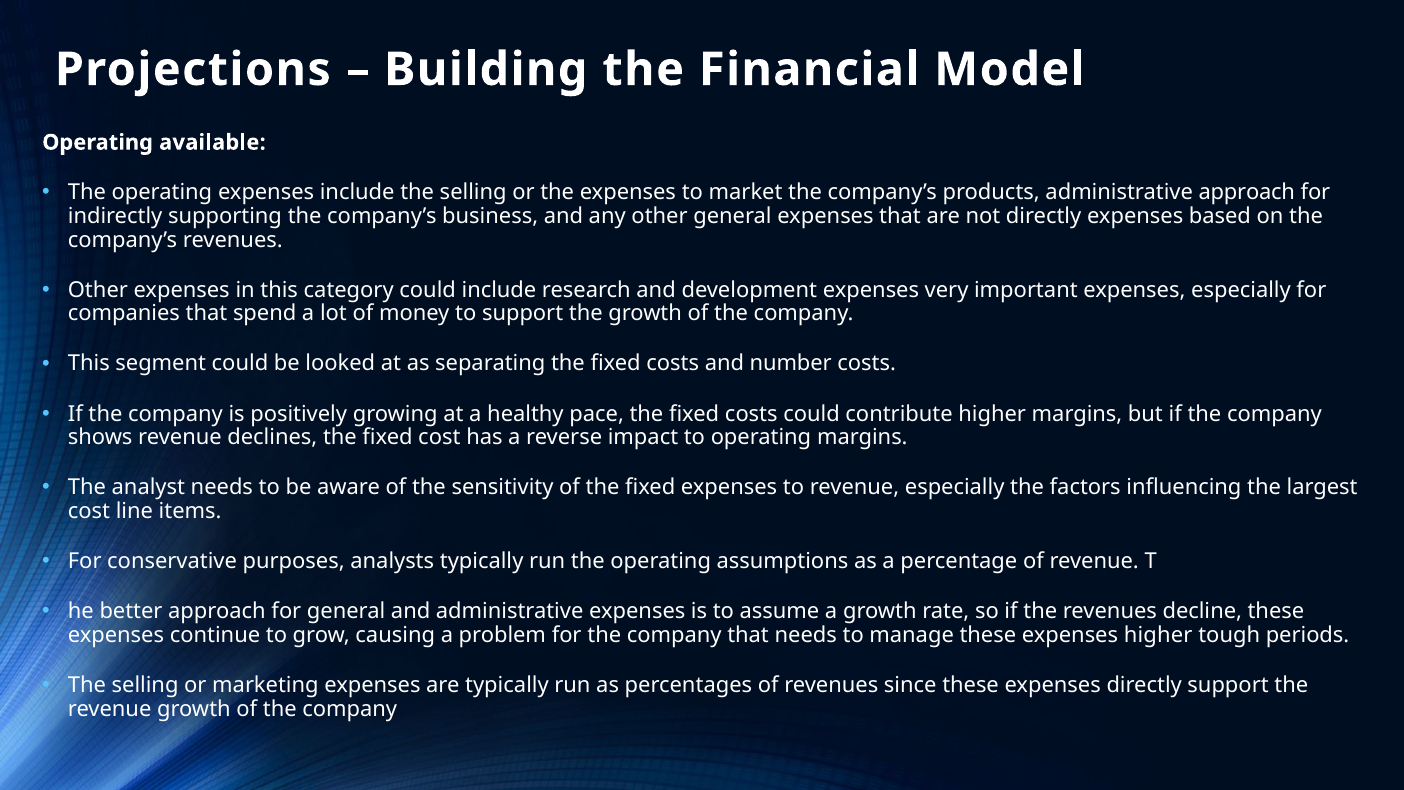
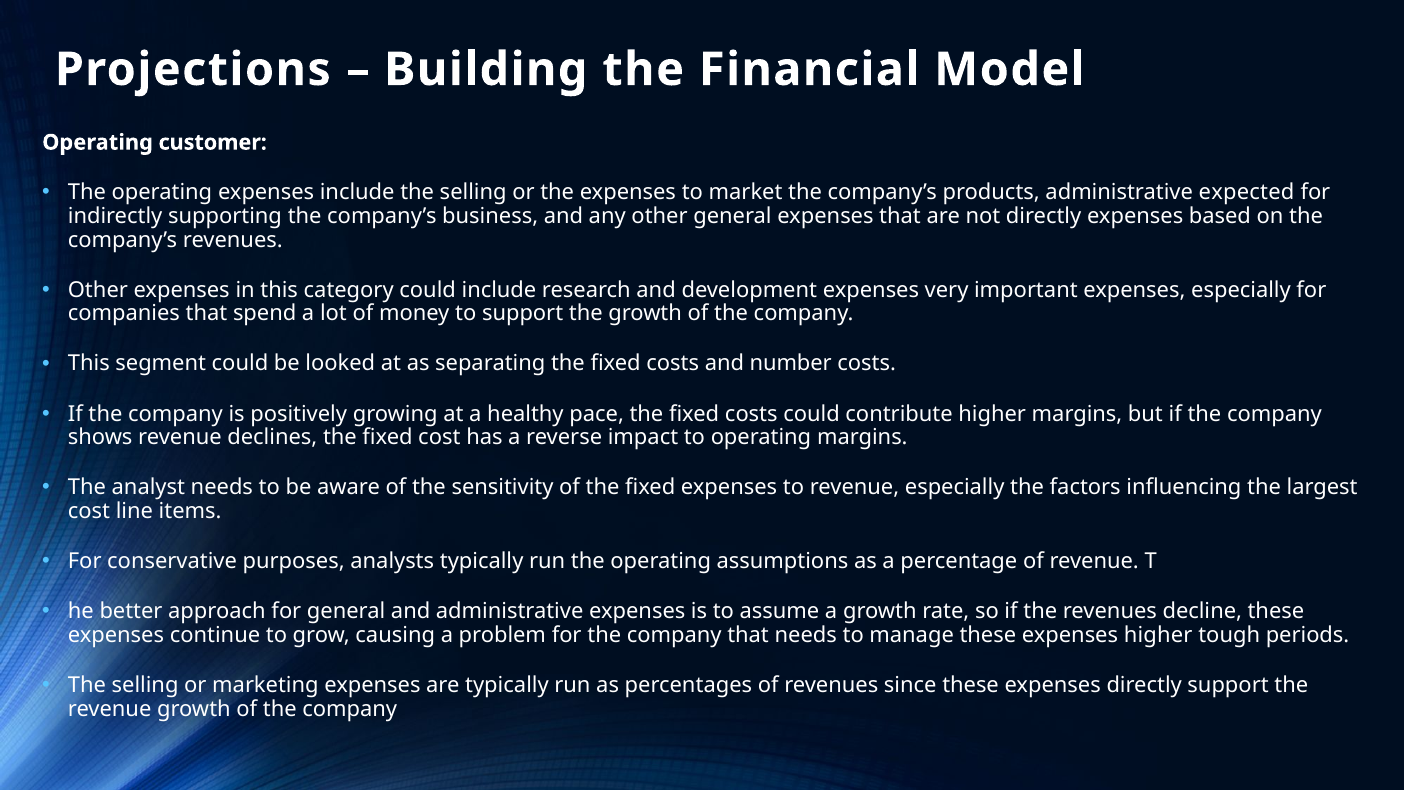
available: available -> customer
administrative approach: approach -> expected
